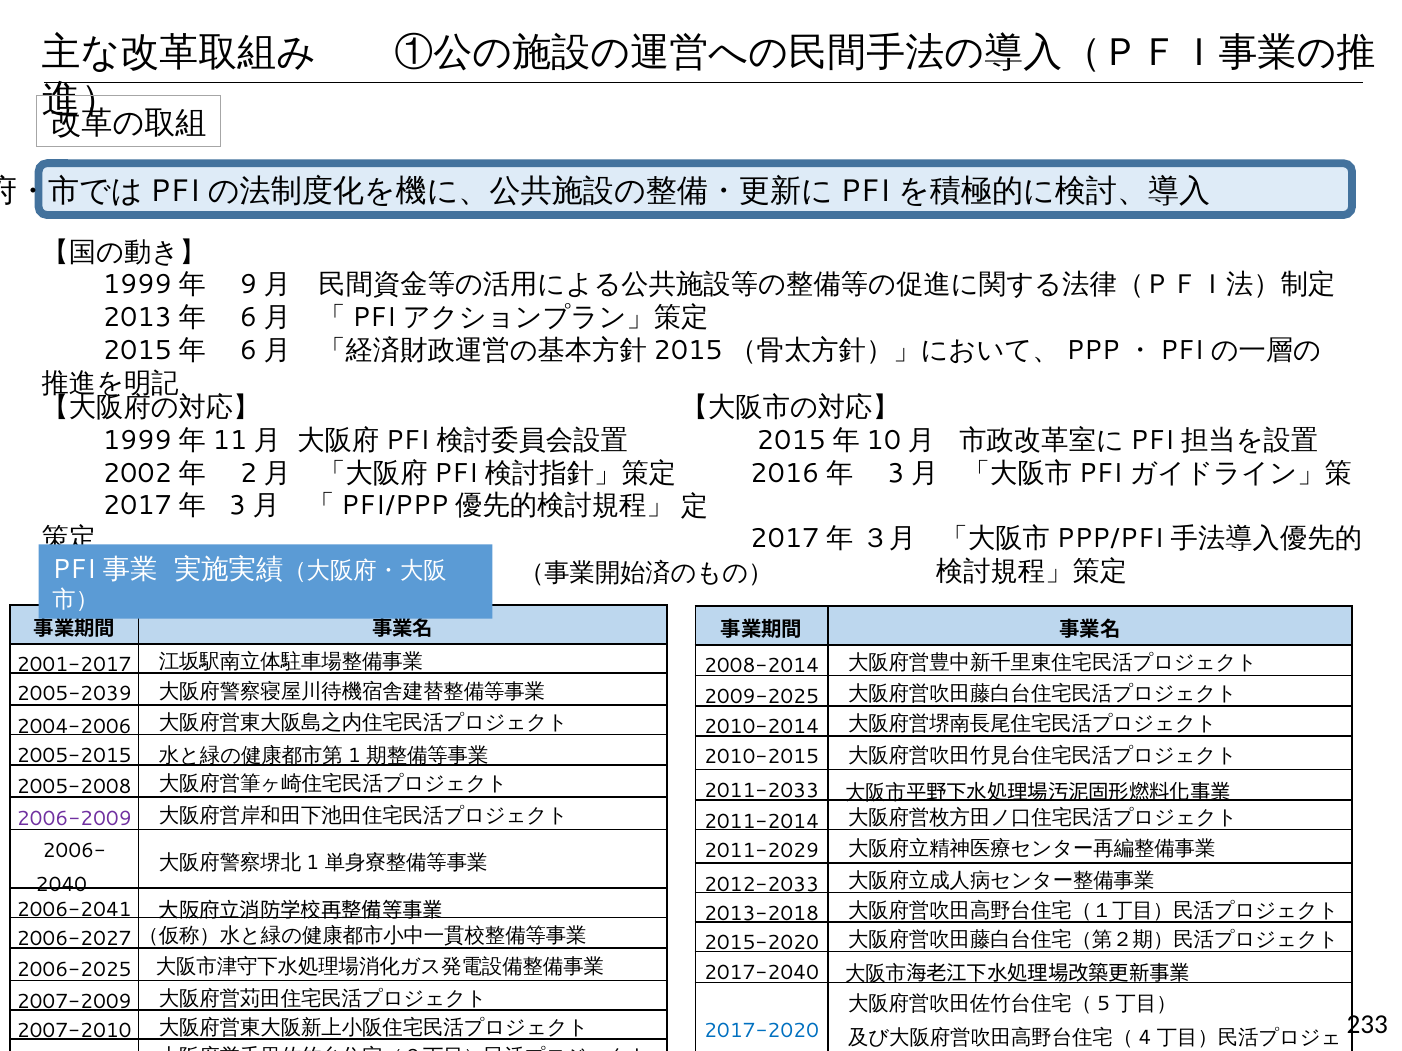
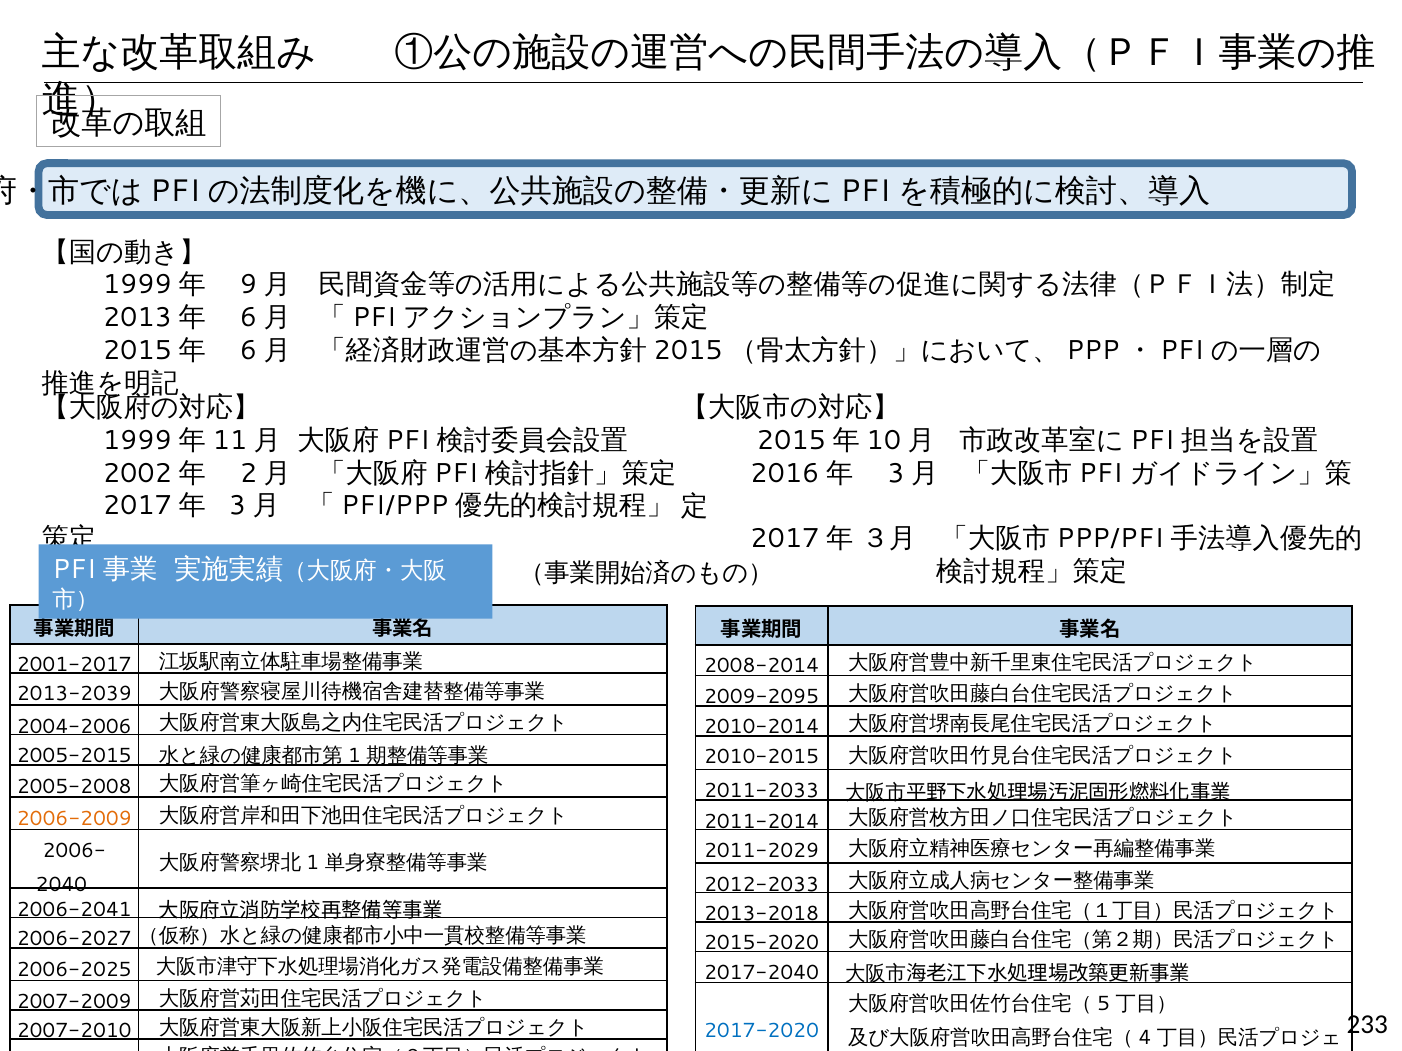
2005-2039: 2005-2039 -> 2013-2039
2009-2025: 2009-2025 -> 2009-2095
2006-2009 colour: purple -> orange
